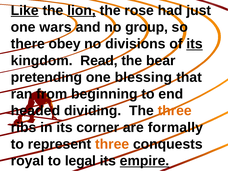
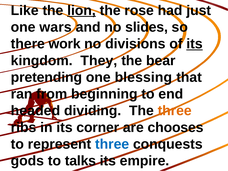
Like underline: present -> none
group: group -> slides
obey: obey -> work
Read: Read -> They
formally: formally -> chooses
three at (112, 144) colour: orange -> blue
royal: royal -> gods
legal: legal -> talks
empire underline: present -> none
